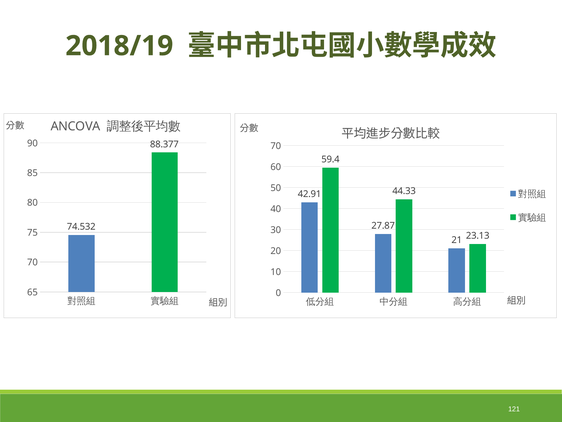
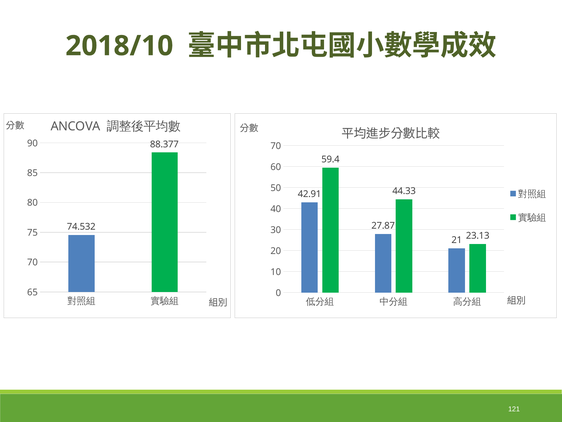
2018/19: 2018/19 -> 2018/10
